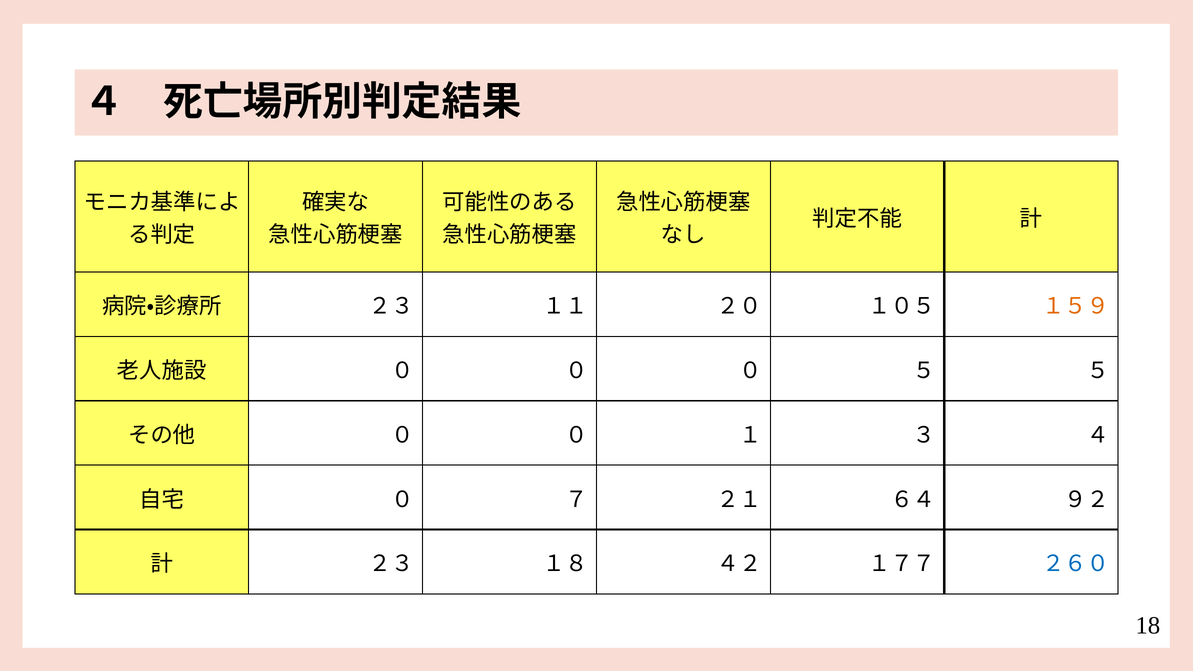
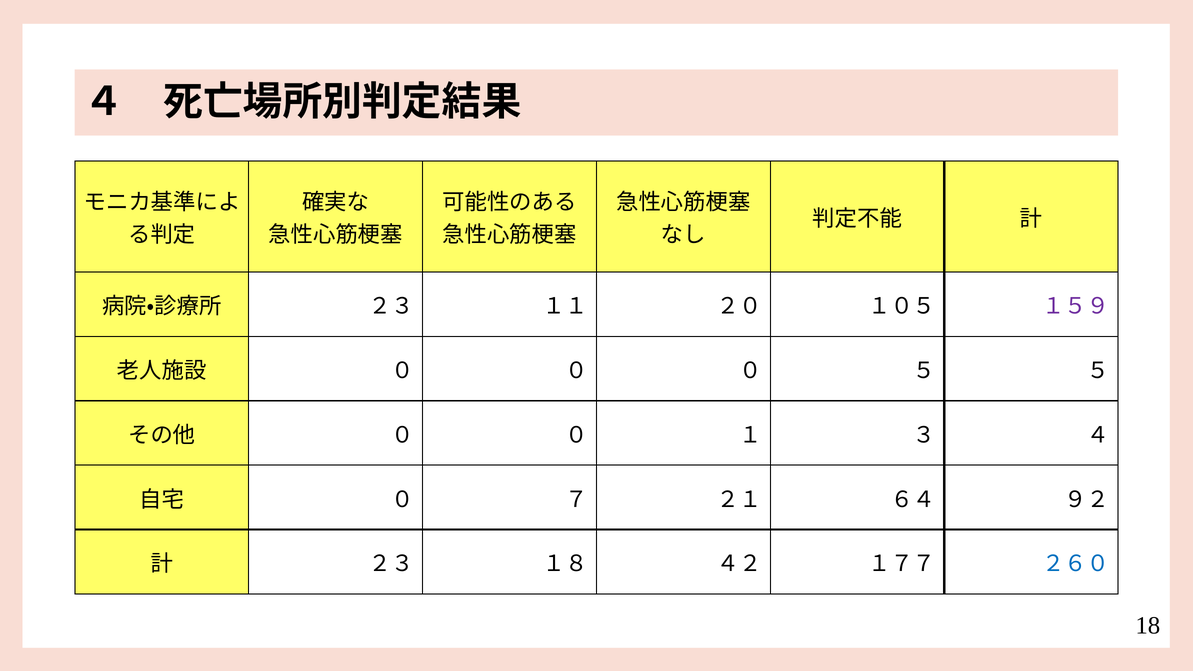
１５９ colour: orange -> purple
